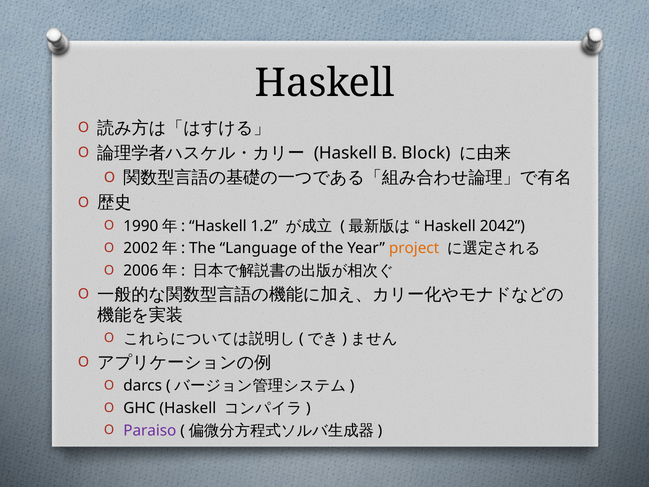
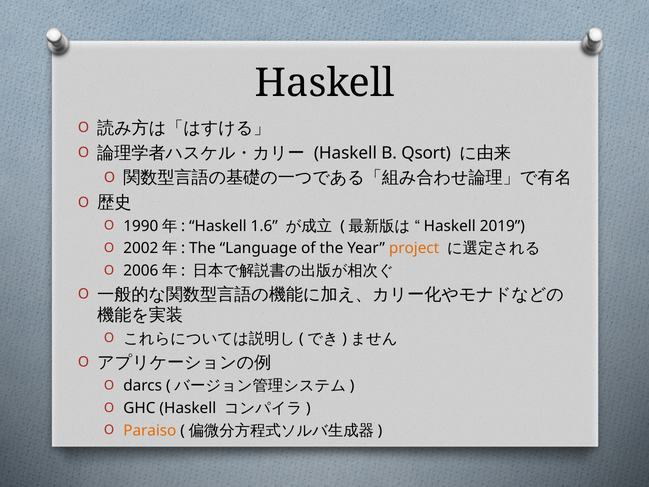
Block: Block -> Qsort
1.2: 1.2 -> 1.6
2042: 2042 -> 2019
Paraiso colour: purple -> orange
